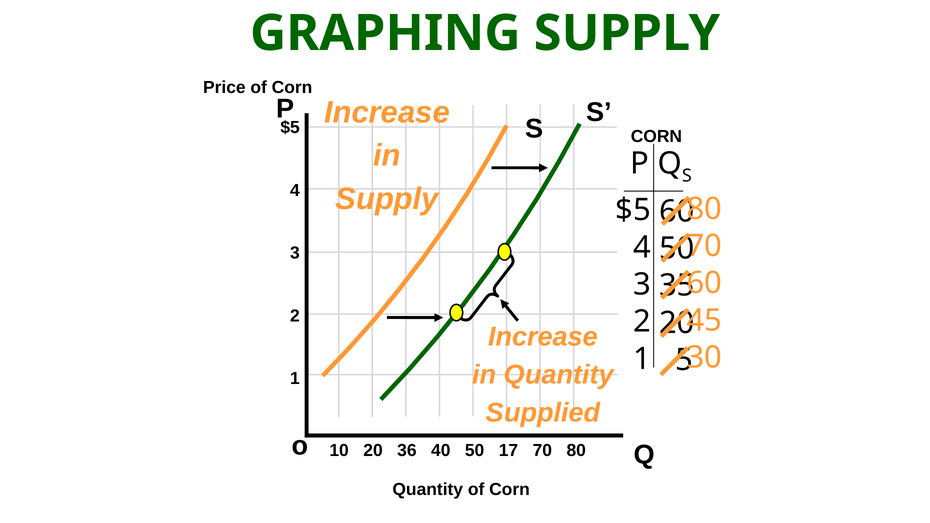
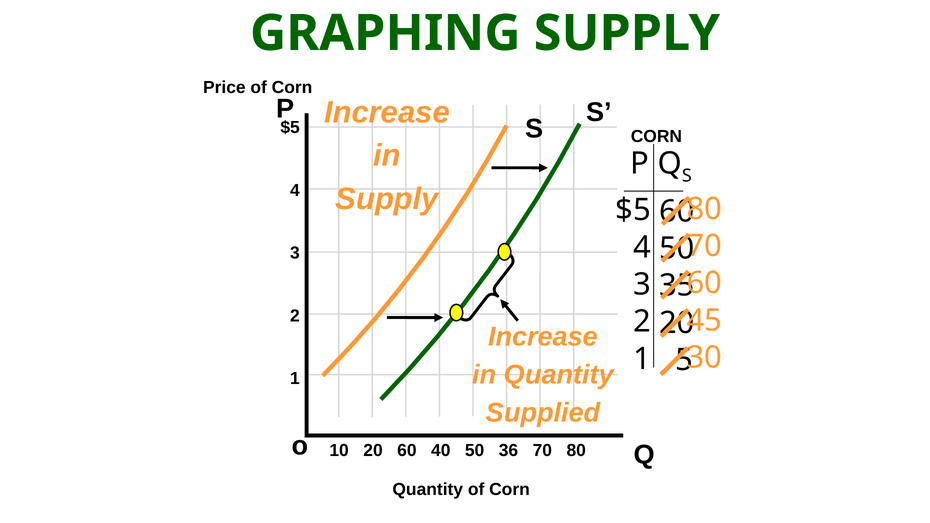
20 36: 36 -> 60
17: 17 -> 36
